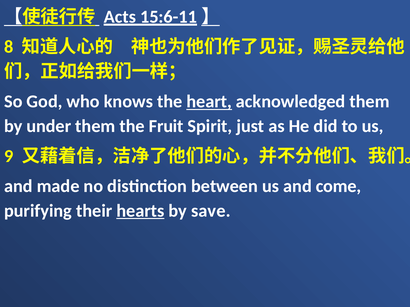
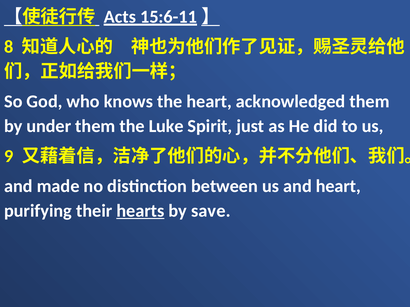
heart at (209, 102) underline: present -> none
Fruit: Fruit -> Luke
and come: come -> heart
